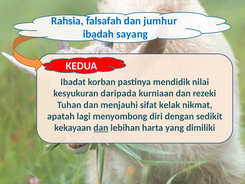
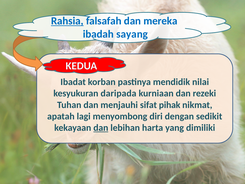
Rahsia underline: none -> present
jumhur: jumhur -> mereka
kelak: kelak -> pihak
